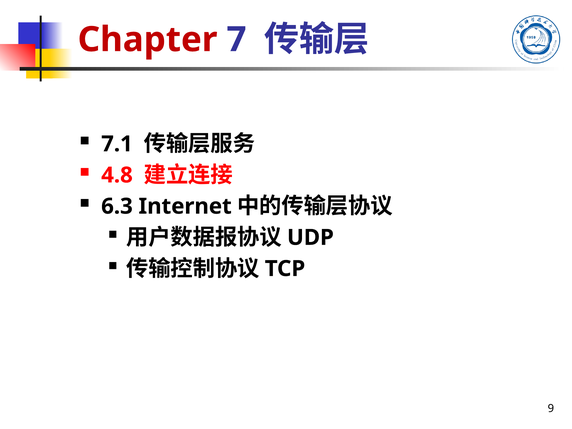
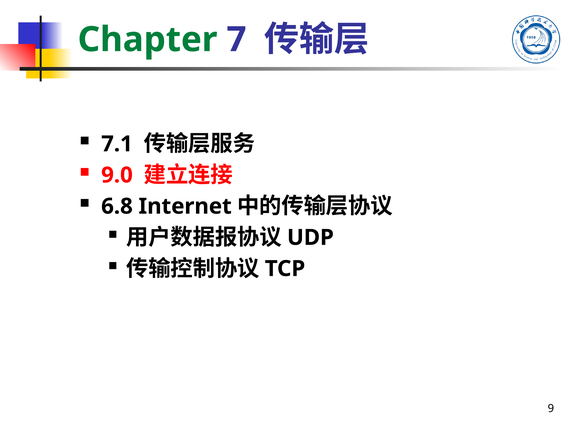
Chapter colour: red -> green
4.8: 4.8 -> 9.0
6.3: 6.3 -> 6.8
